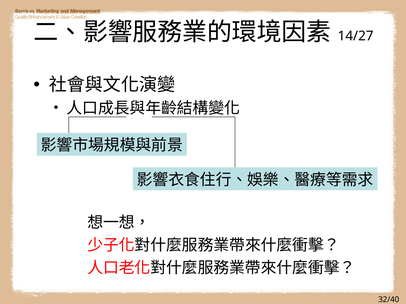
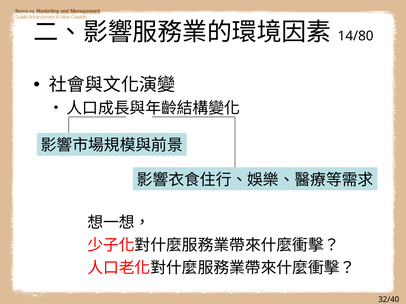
14/27: 14/27 -> 14/80
